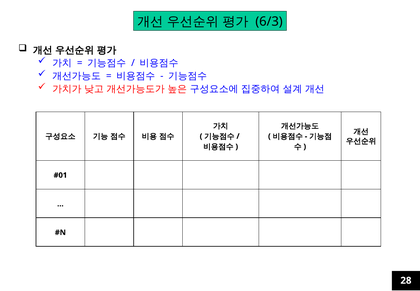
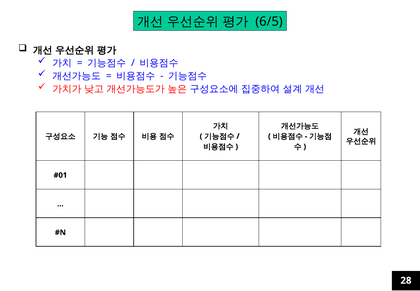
6/3: 6/3 -> 6/5
